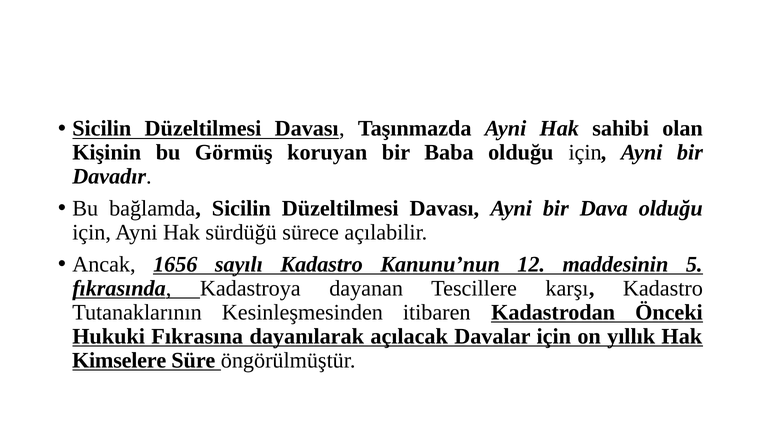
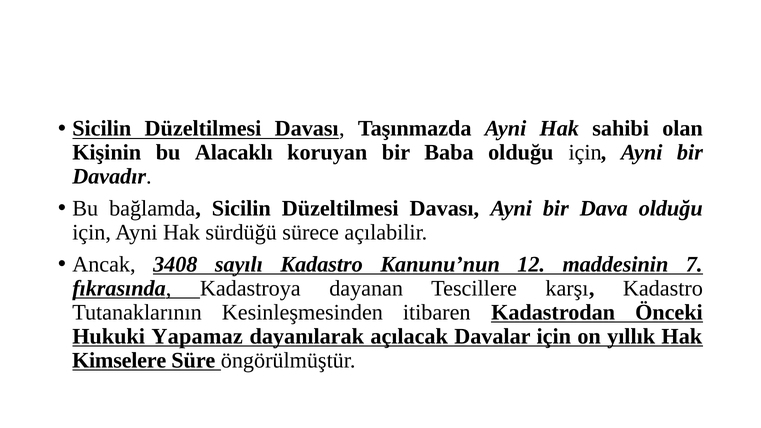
Görmüş: Görmüş -> Alacaklı
1656: 1656 -> 3408
5: 5 -> 7
Fıkrasına: Fıkrasına -> Yapamaz
